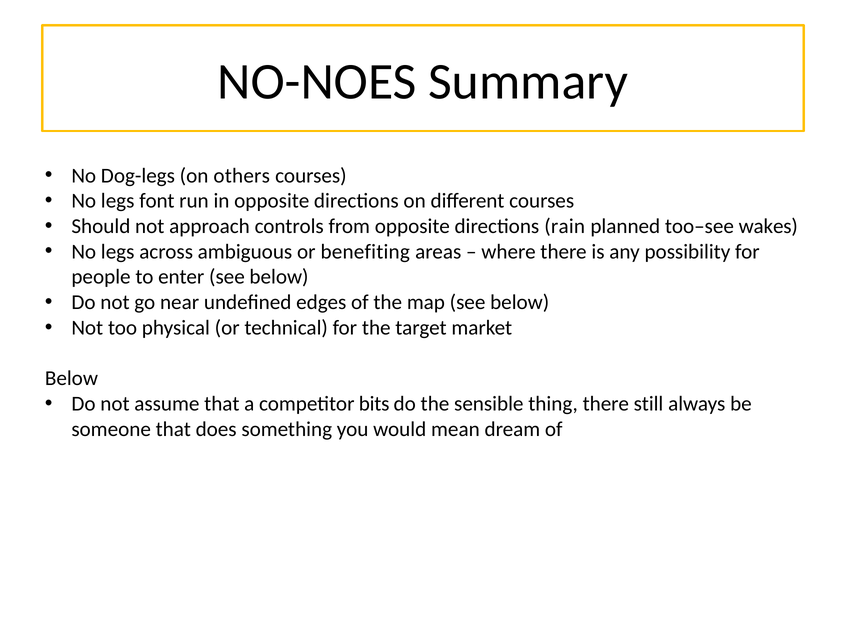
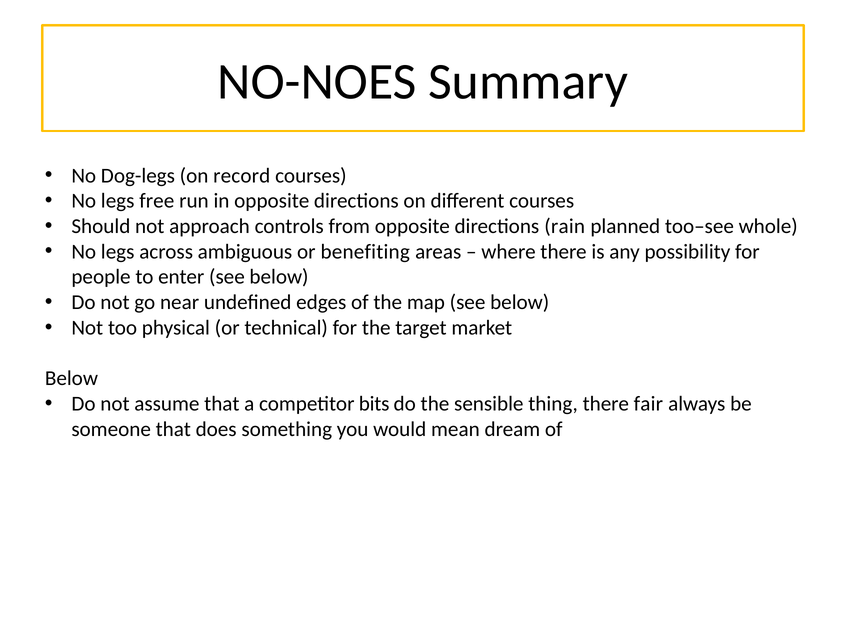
others: others -> record
font: font -> free
wakes: wakes -> whole
still: still -> fair
